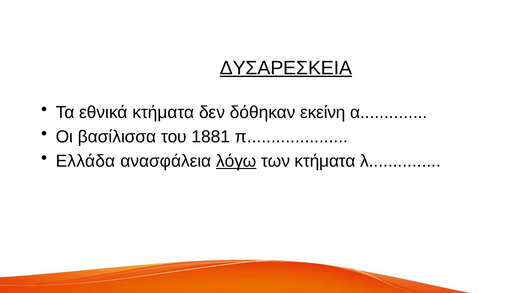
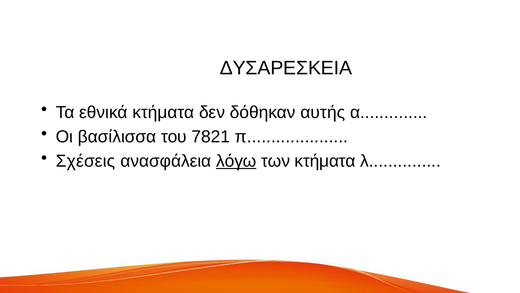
ΔΥΣΑΡΕΣΚΕΙΑ underline: present -> none
εκείνη: εκείνη -> αυτής
1881: 1881 -> 7821
Ελλάδα: Ελλάδα -> Σχέσεις
